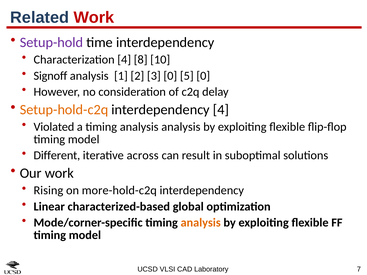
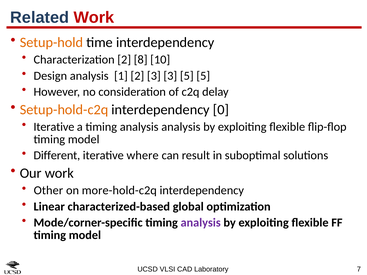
Setup-hold colour: purple -> orange
Characterization 4: 4 -> 2
Signoff: Signoff -> Design
3 0: 0 -> 3
5 0: 0 -> 5
interdependency 4: 4 -> 0
Violated at (54, 127): Violated -> Iterative
across: across -> where
Rising: Rising -> Other
analysis at (201, 223) colour: orange -> purple
